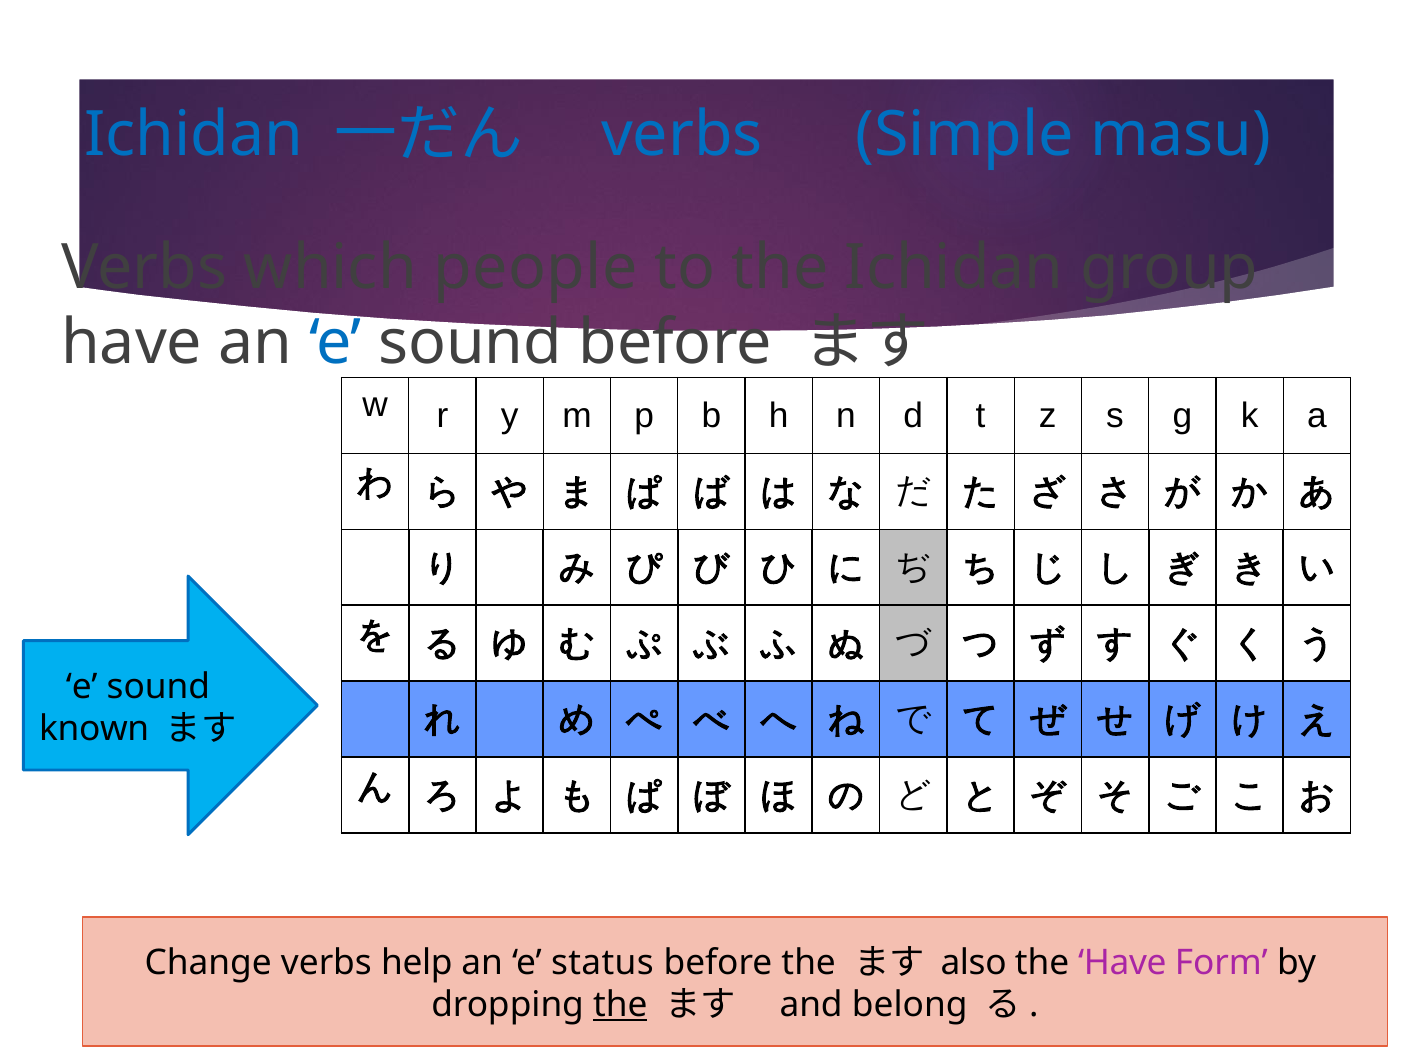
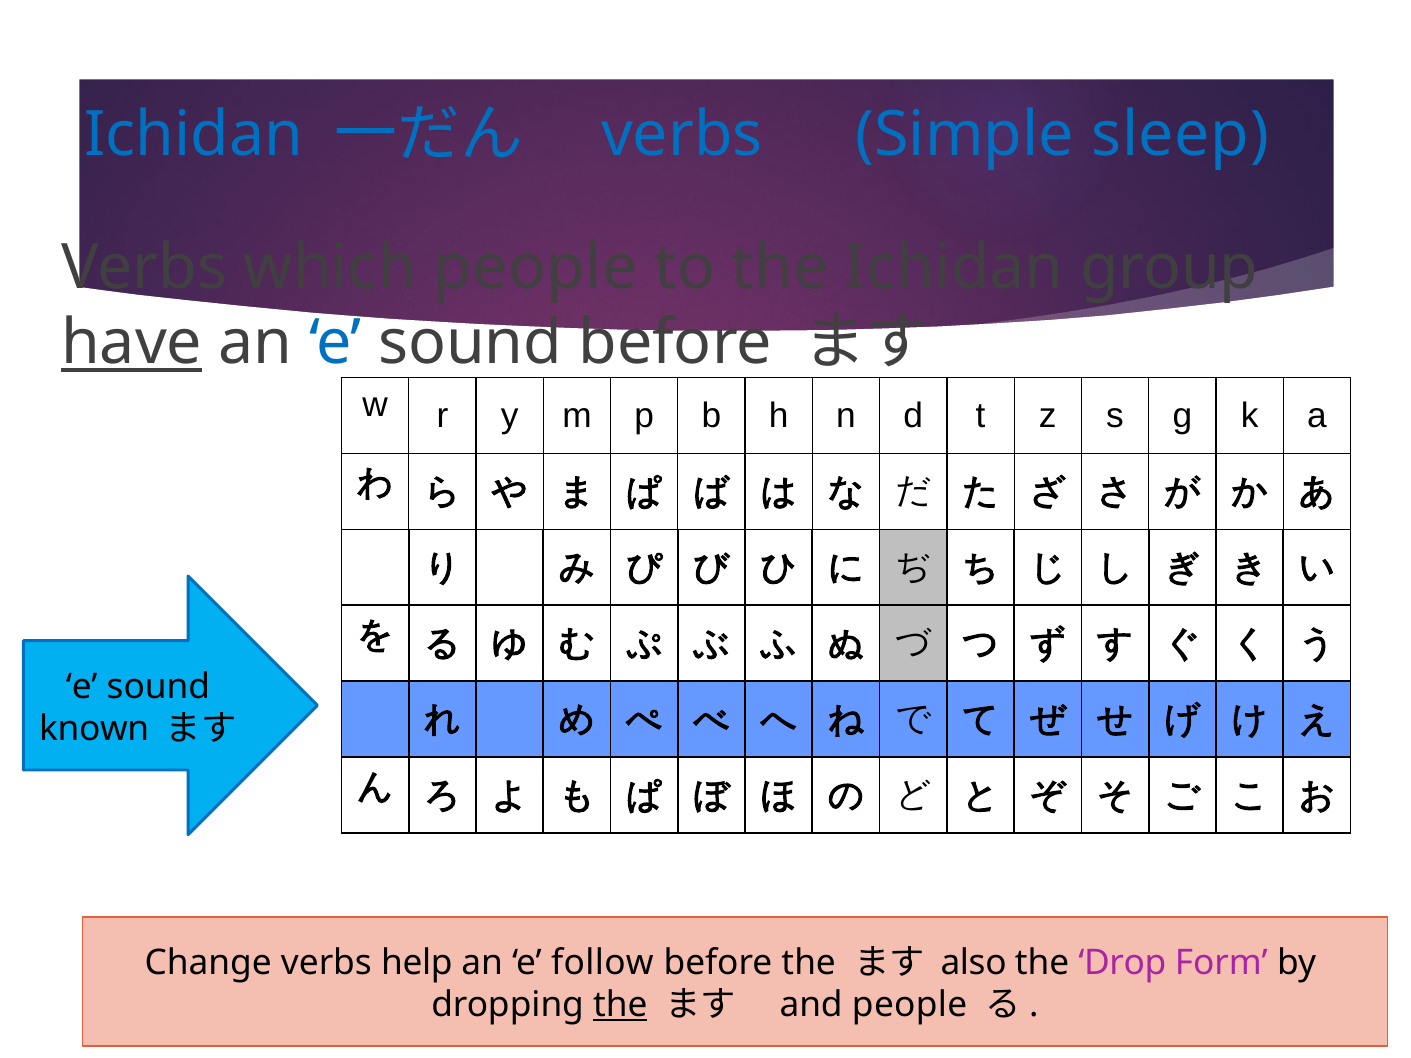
masu: masu -> sleep
have at (132, 343) underline: none -> present
status: status -> follow
the Have: Have -> Drop
and belong: belong -> people
